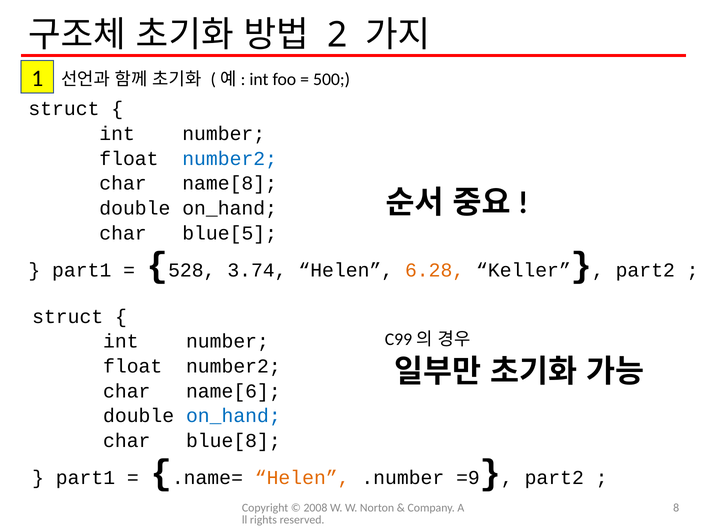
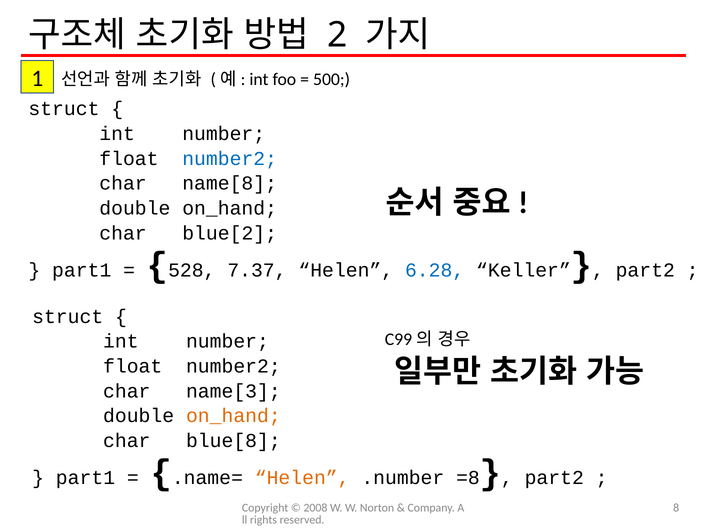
blue[5: blue[5 -> blue[2
3.74: 3.74 -> 7.37
6.28 colour: orange -> blue
name[6: name[6 -> name[3
on_hand at (233, 416) colour: blue -> orange
=9: =9 -> =8
